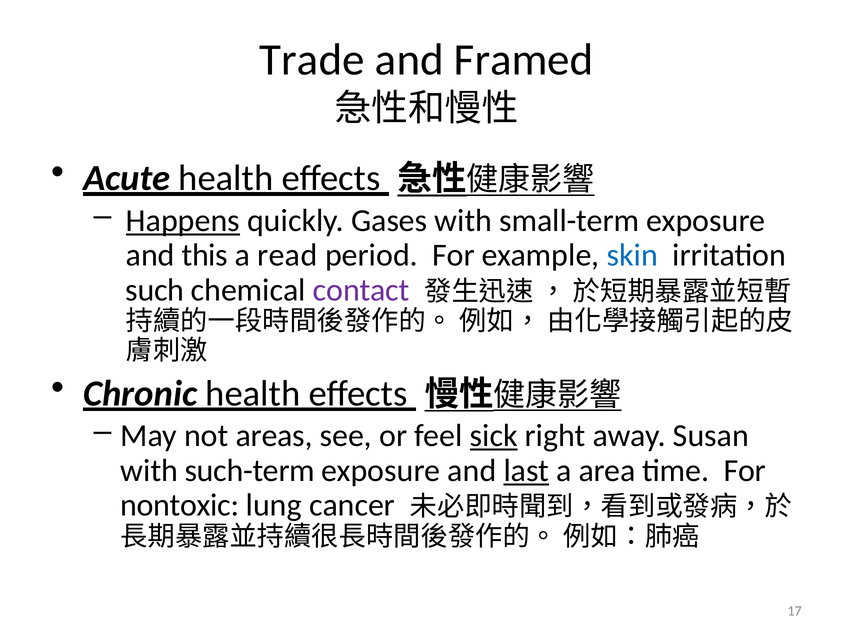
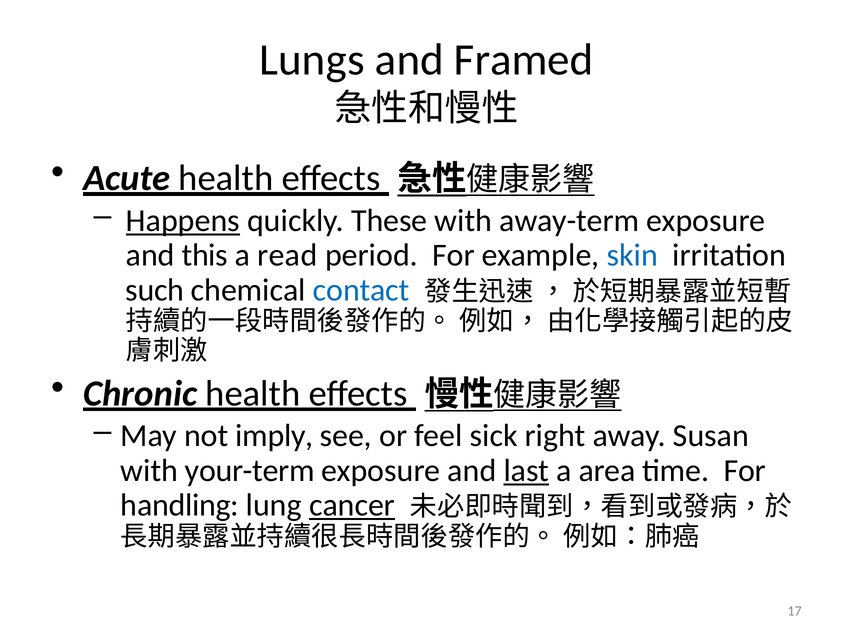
Trade: Trade -> Lungs
Gases: Gases -> These
small-term: small-term -> away-term
contact colour: purple -> blue
areas: areas -> imply
sick underline: present -> none
such-term: such-term -> your-term
nontoxic: nontoxic -> handling
cancer underline: none -> present
